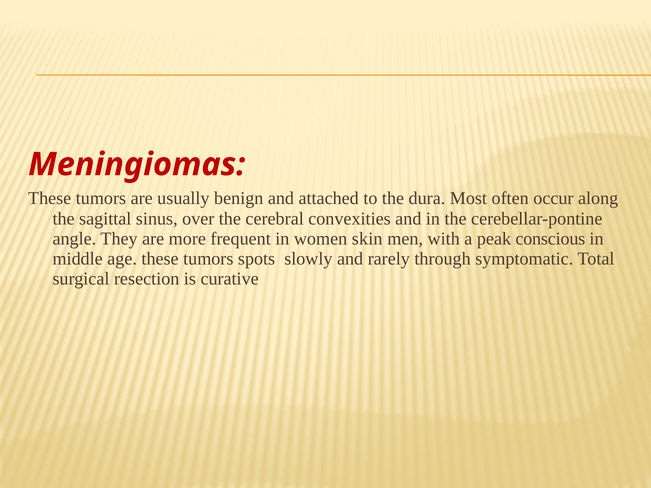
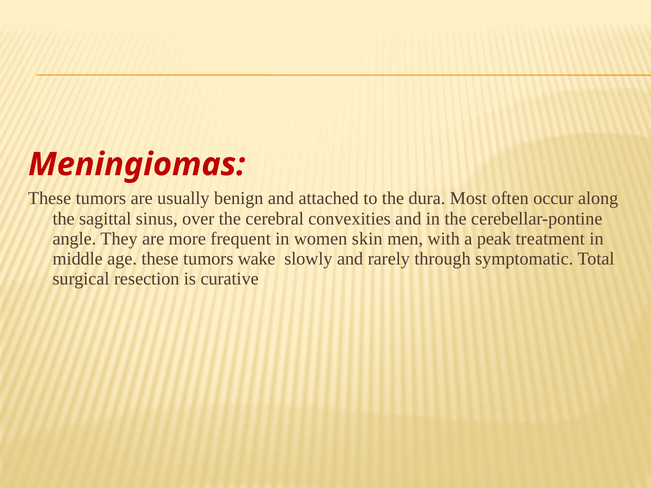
conscious: conscious -> treatment
spots: spots -> wake
